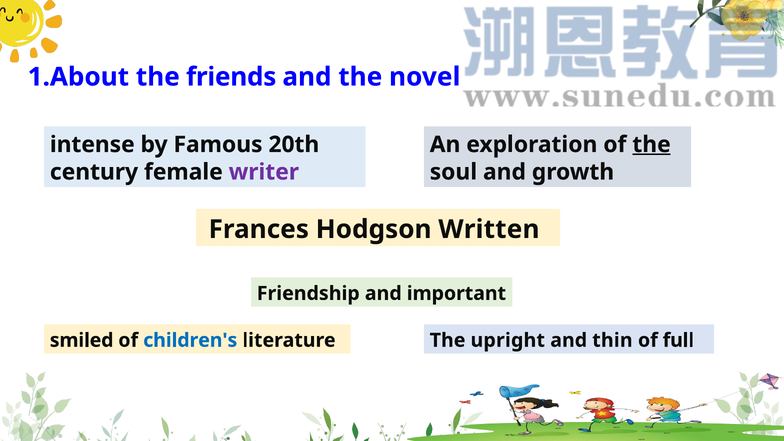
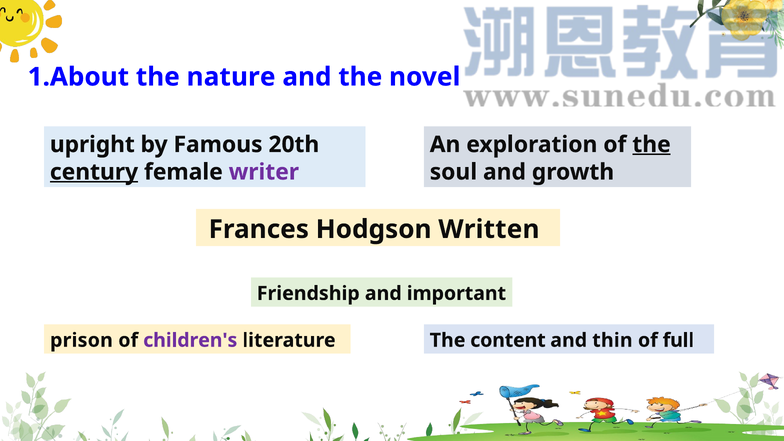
friends: friends -> nature
intense: intense -> upright
century underline: none -> present
smiled: smiled -> prison
children's colour: blue -> purple
upright: upright -> content
